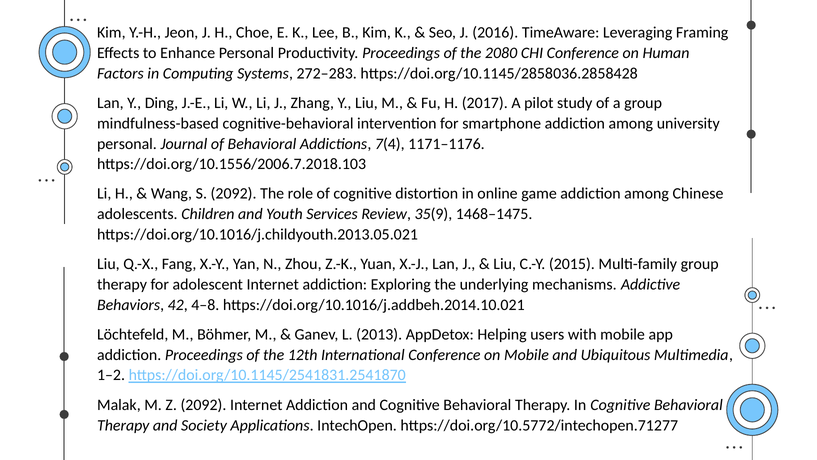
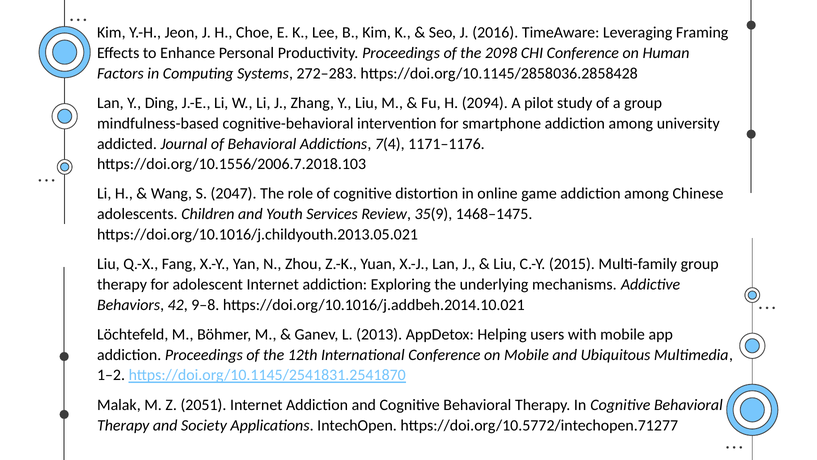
2080: 2080 -> 2098
2017: 2017 -> 2094
personal at (127, 144): personal -> addicted
S 2092: 2092 -> 2047
4–8: 4–8 -> 9–8
Z 2092: 2092 -> 2051
